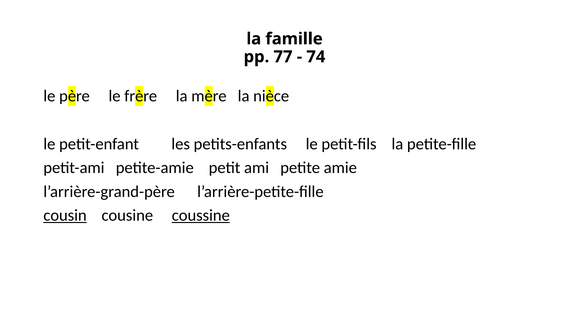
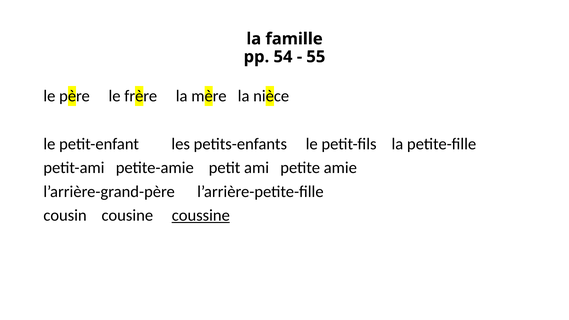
77: 77 -> 54
74: 74 -> 55
cousin underline: present -> none
